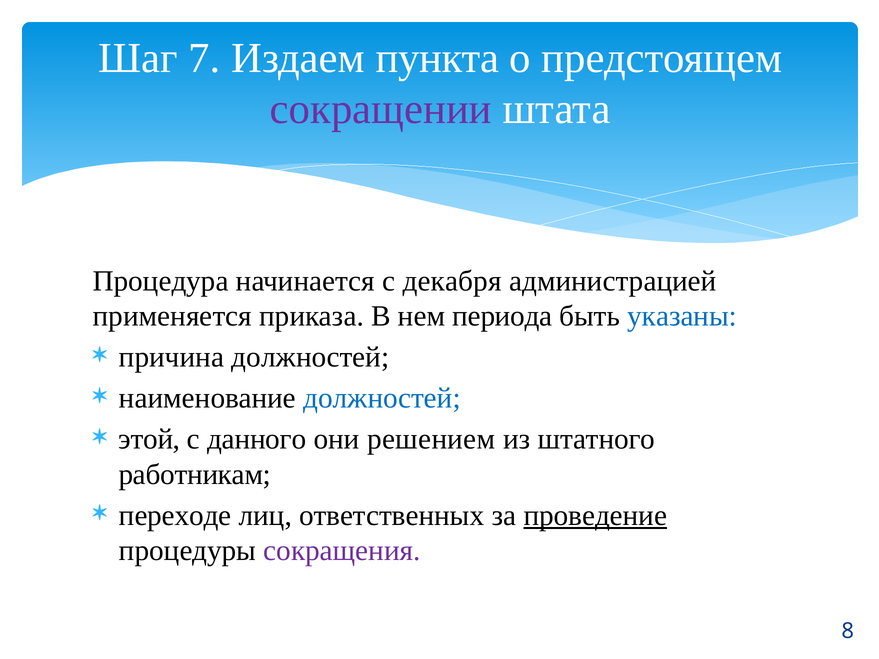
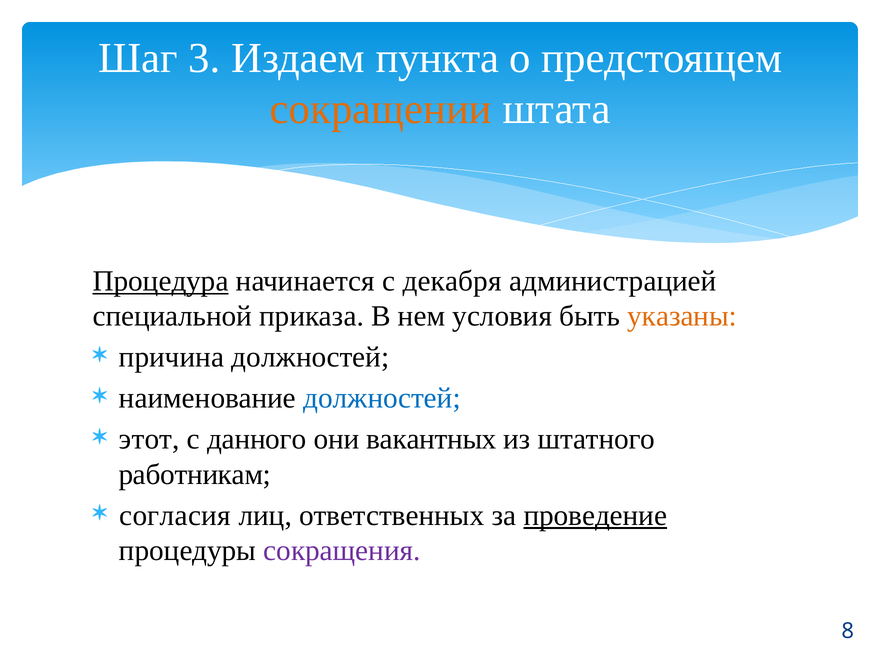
7: 7 -> 3
сокращении colour: purple -> orange
Процедура underline: none -> present
применяется: применяется -> специальной
периода: периода -> условия
указаны colour: blue -> orange
этой: этой -> этот
решением: решением -> вакантных
переходе: переходе -> согласия
